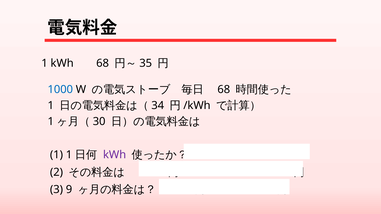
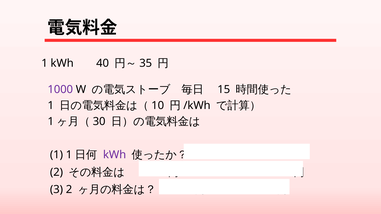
kWh 68: 68 -> 40
1000 colour: blue -> purple
68 at (224, 90): 68 -> 15
34: 34 -> 10
3 9: 9 -> 2
